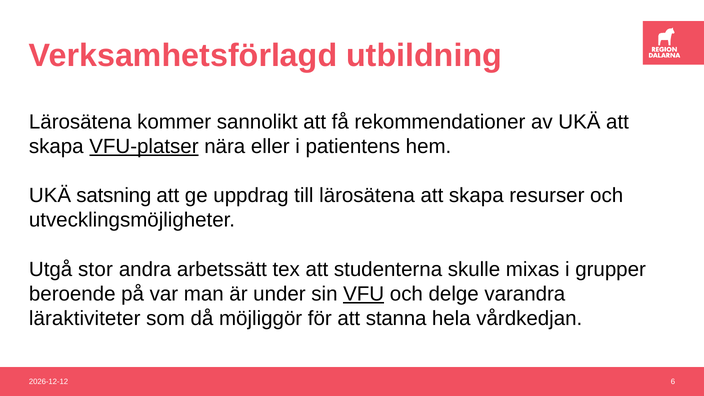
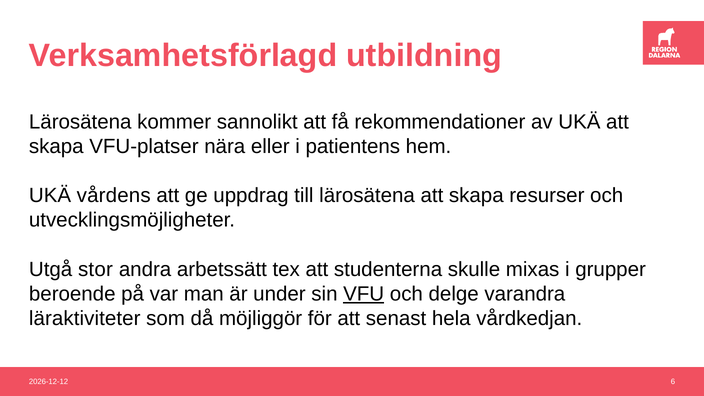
VFU-platser underline: present -> none
satsning: satsning -> vårdens
stanna: stanna -> senast
